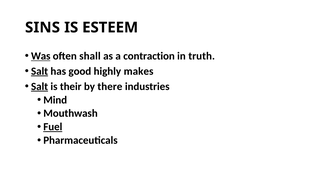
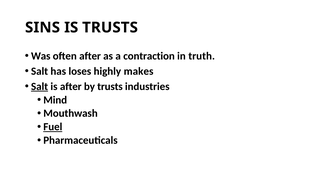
IS ESTEEM: ESTEEM -> TRUSTS
Was underline: present -> none
often shall: shall -> after
Salt at (40, 71) underline: present -> none
good: good -> loses
is their: their -> after
by there: there -> trusts
